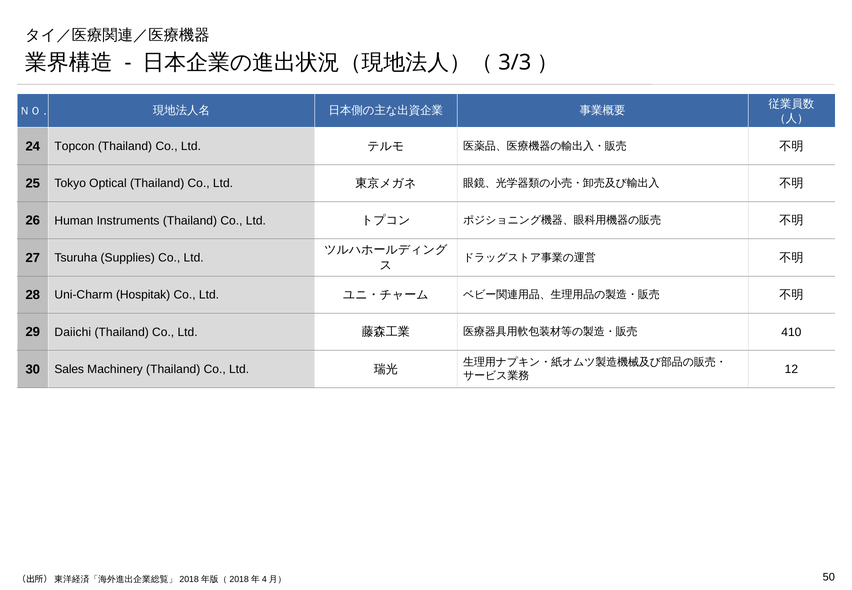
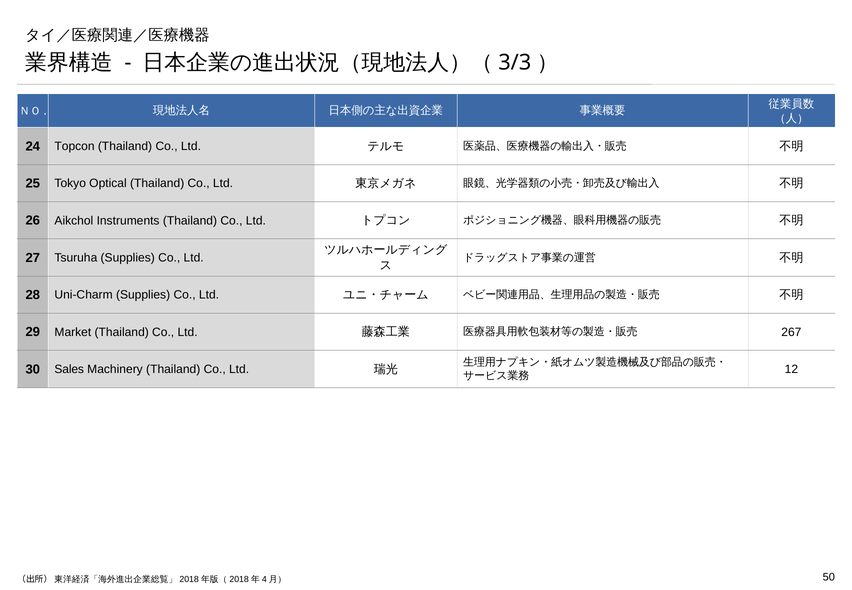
Human: Human -> Aikchol
Uni-Charm Hospitak: Hospitak -> Supplies
Daiichi: Daiichi -> Market
410: 410 -> 267
